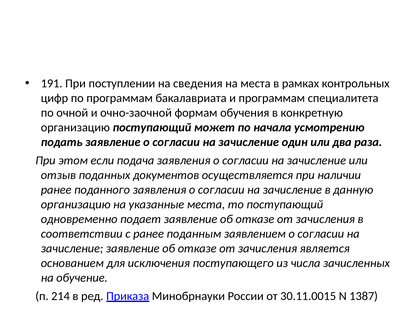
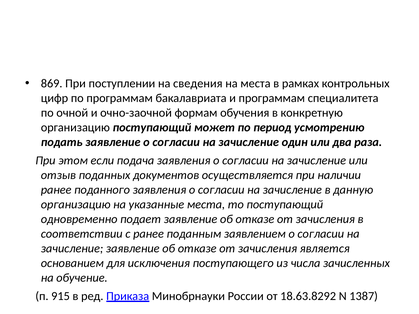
191: 191 -> 869
начала: начала -> период
214: 214 -> 915
30.11.0015: 30.11.0015 -> 18.63.8292
